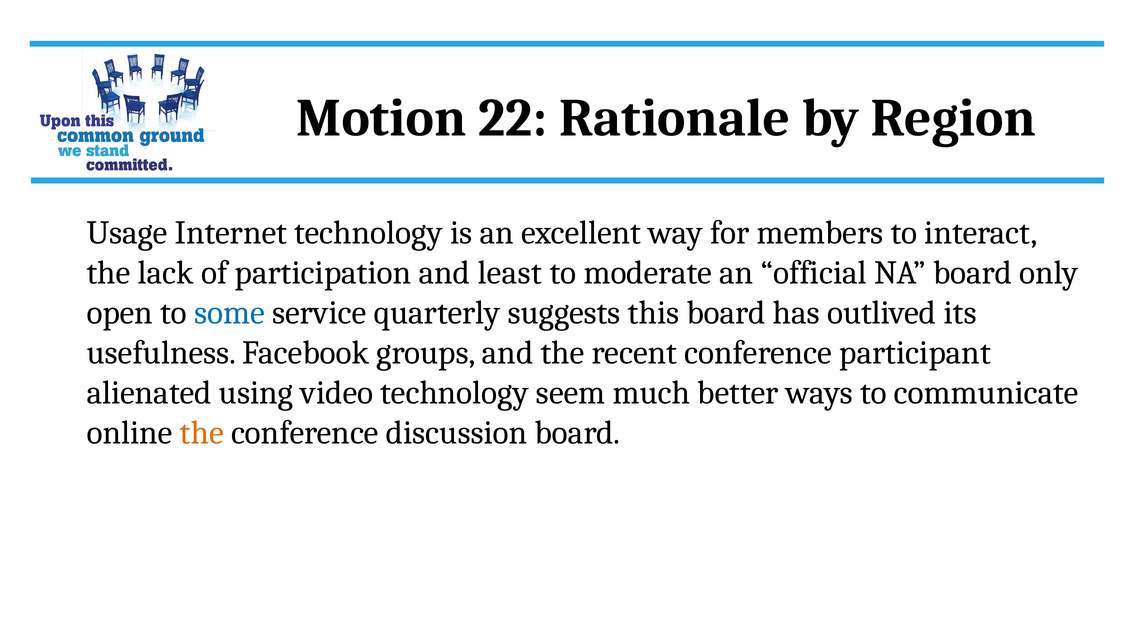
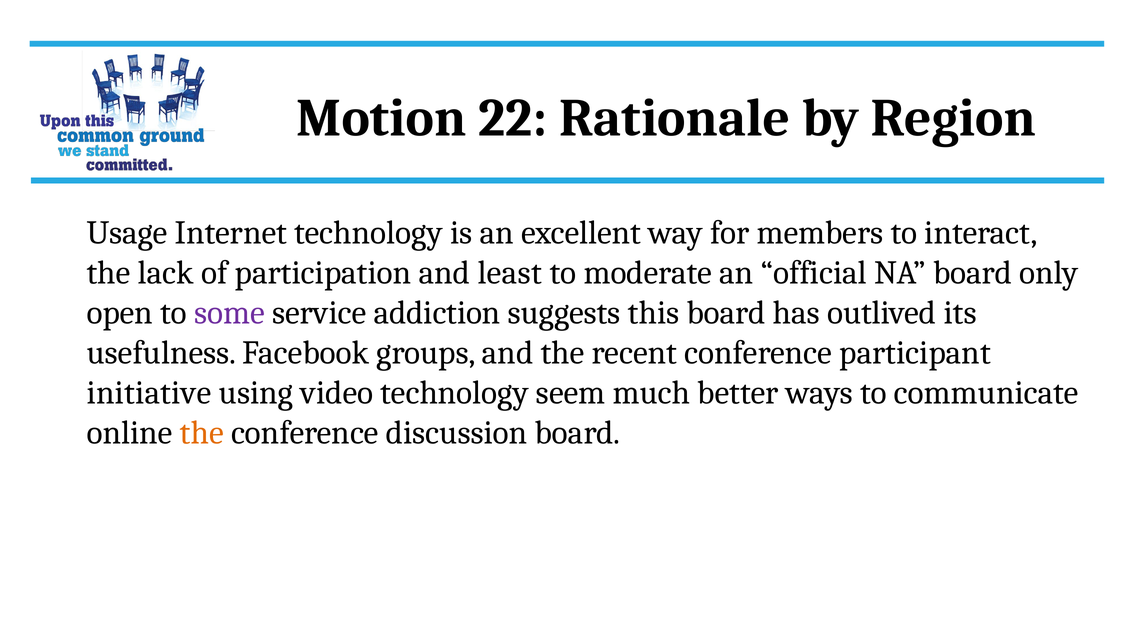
some colour: blue -> purple
quarterly: quarterly -> addiction
alienated: alienated -> initiative
